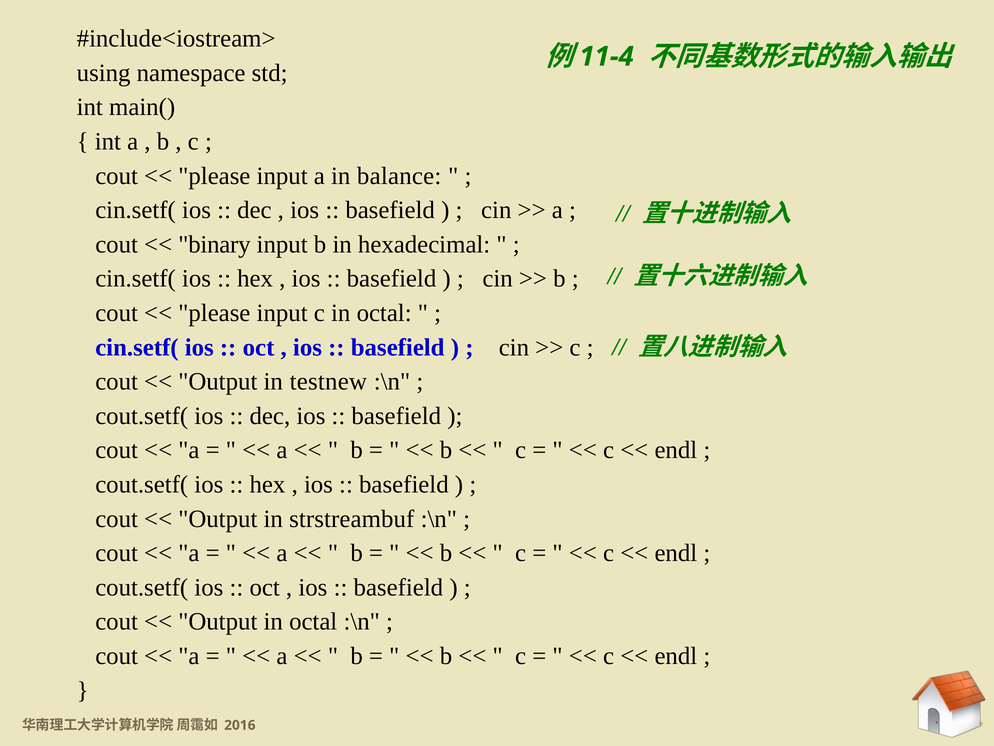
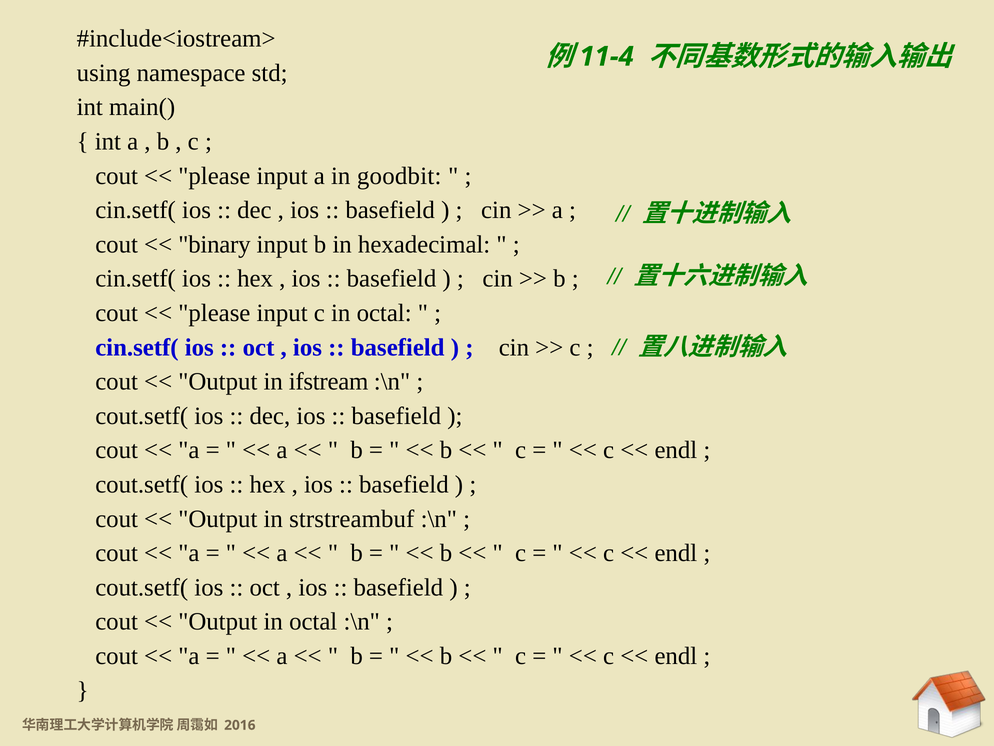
balance: balance -> goodbit
testnew: testnew -> ifstream
